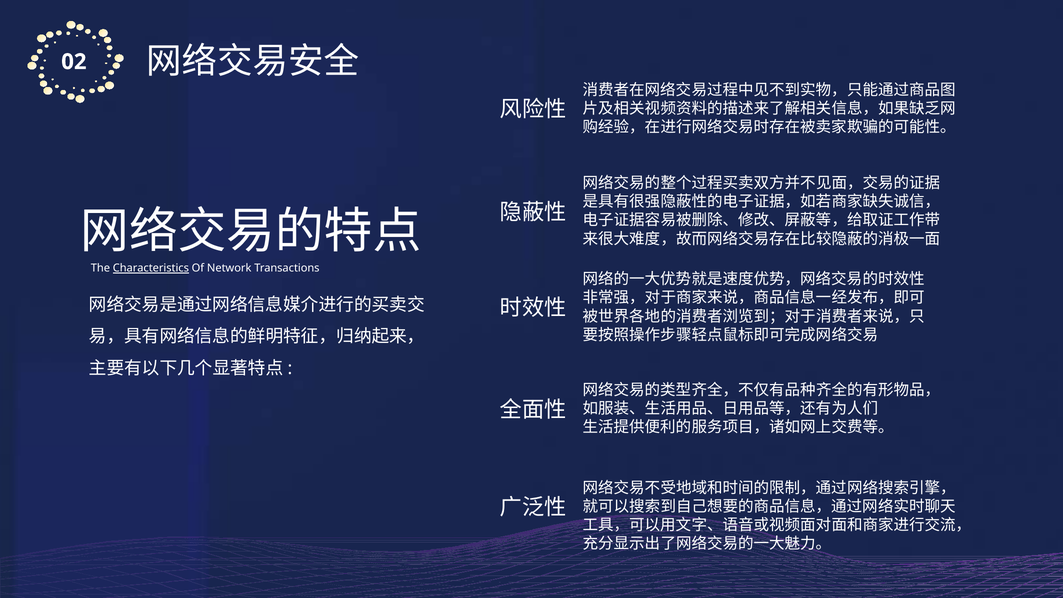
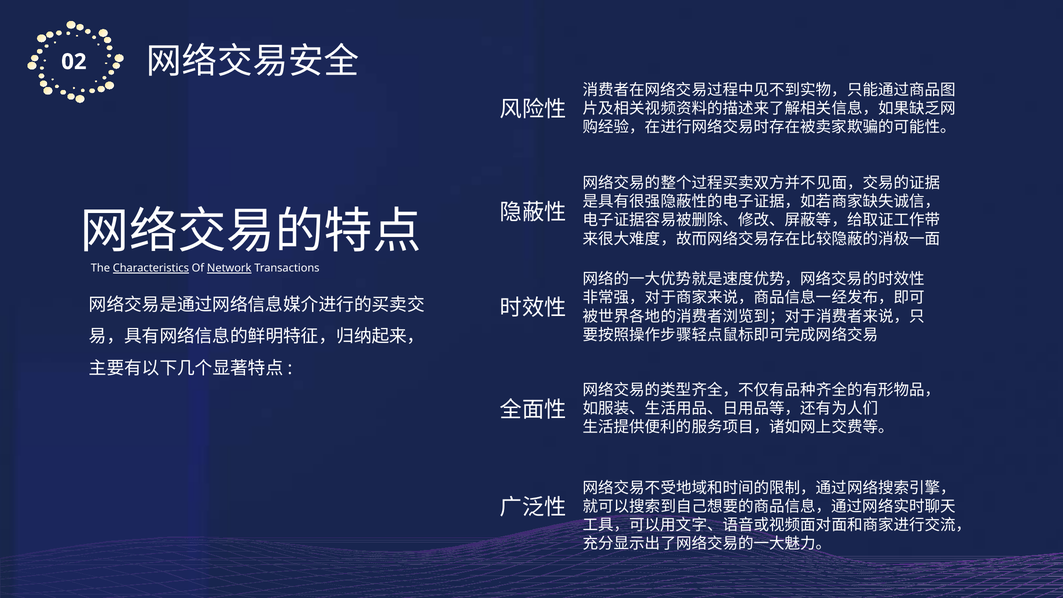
Network underline: none -> present
